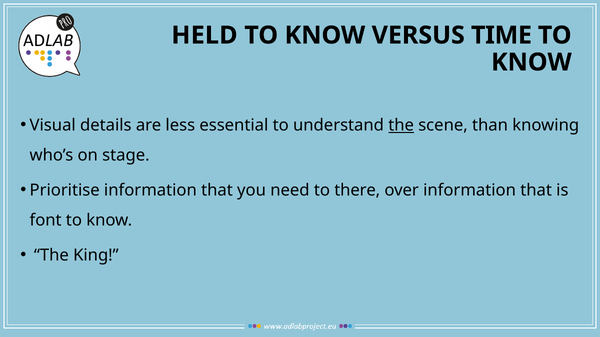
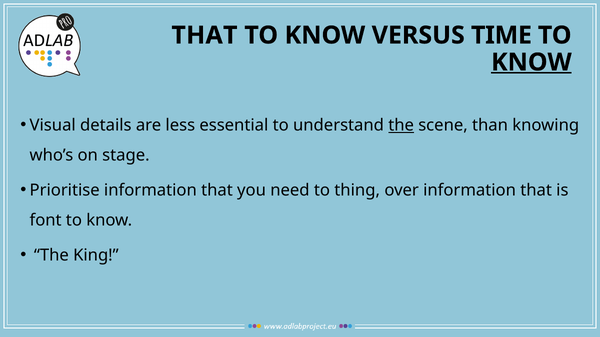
HELD at (204, 35): HELD -> THAT
KNOW at (531, 62) underline: none -> present
there: there -> thing
